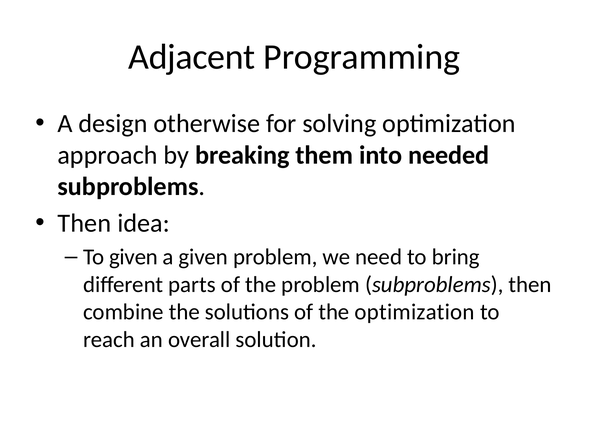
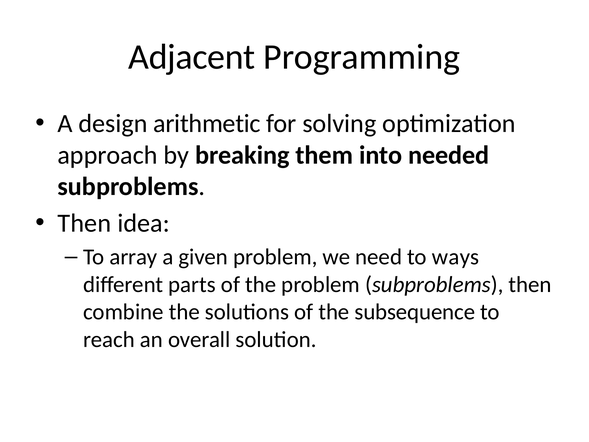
otherwise: otherwise -> arithmetic
To given: given -> array
bring: bring -> ways
the optimization: optimization -> subsequence
